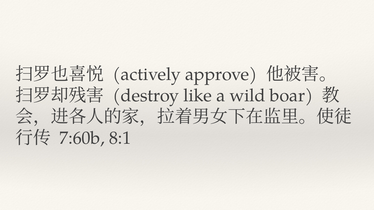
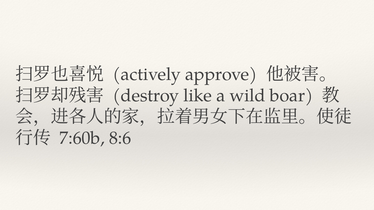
8:1: 8:1 -> 8:6
